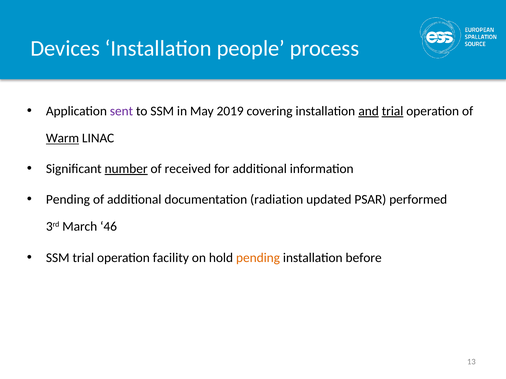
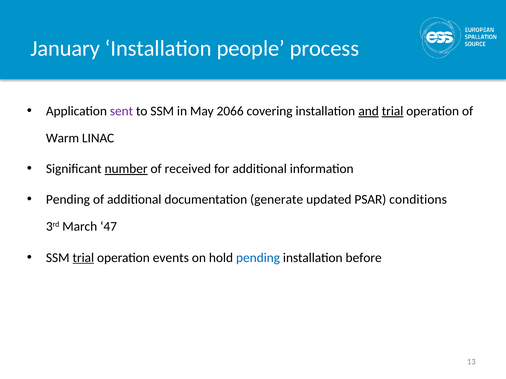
Devices: Devices -> January
2019: 2019 -> 2066
Warm underline: present -> none
radiation: radiation -> generate
performed: performed -> conditions
46: 46 -> 47
trial at (83, 258) underline: none -> present
facility: facility -> events
pending at (258, 258) colour: orange -> blue
